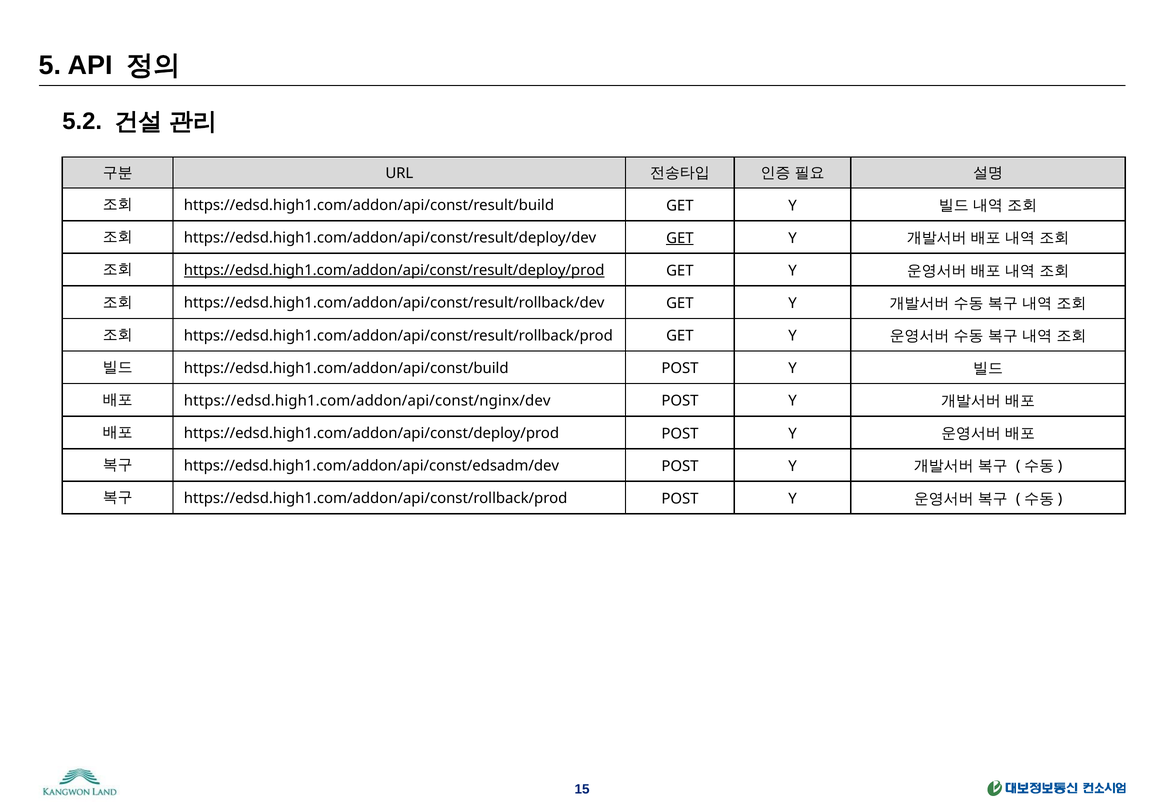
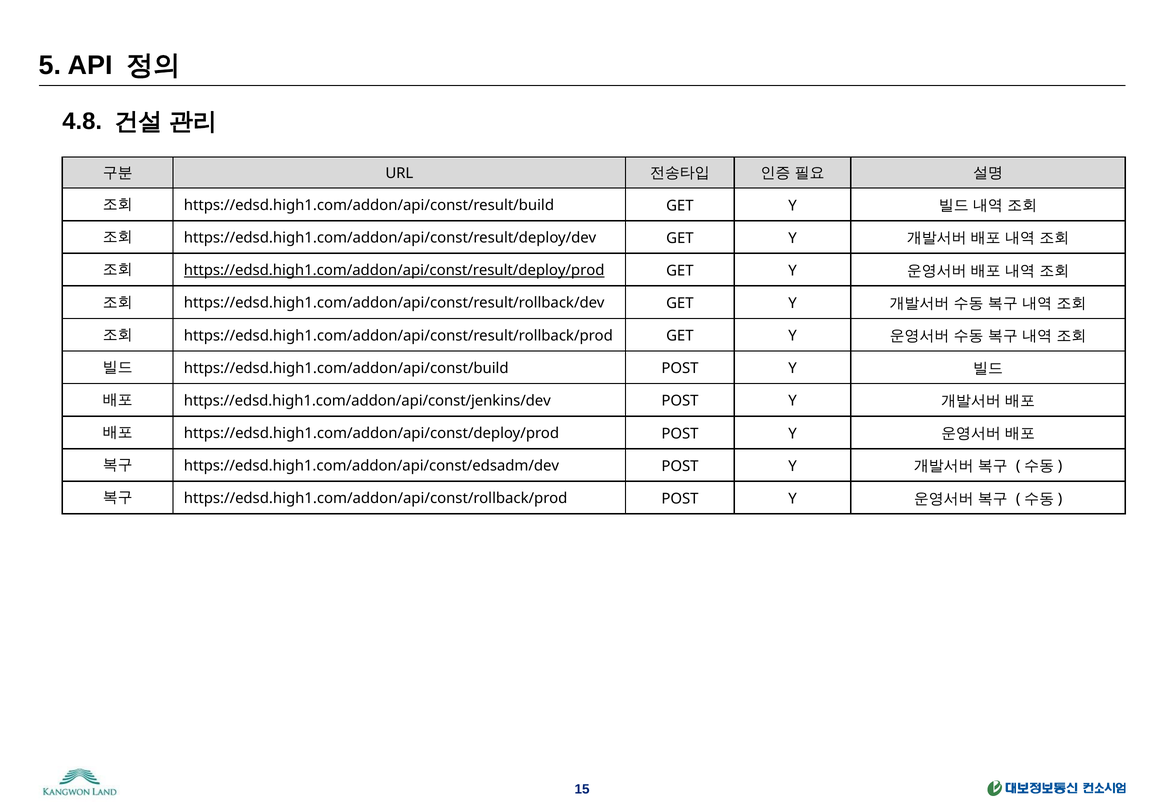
5.2: 5.2 -> 4.8
GET at (680, 238) underline: present -> none
https://edsd.high1.com/addon/api/const/nginx/dev: https://edsd.high1.com/addon/api/const/nginx/dev -> https://edsd.high1.com/addon/api/const/jenkins/dev
